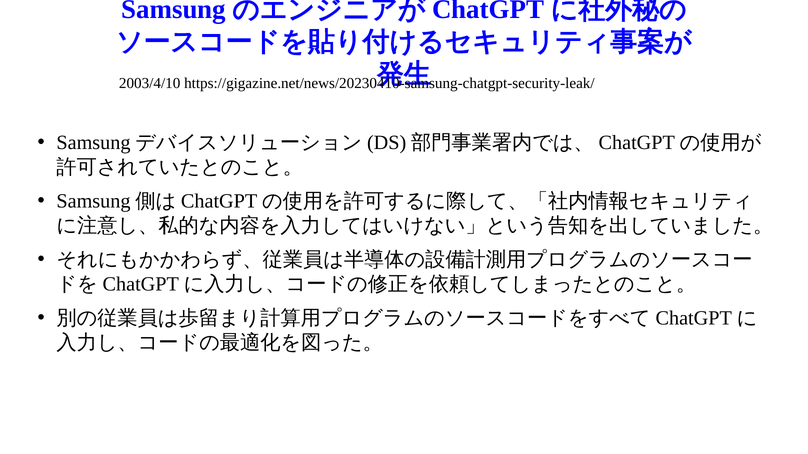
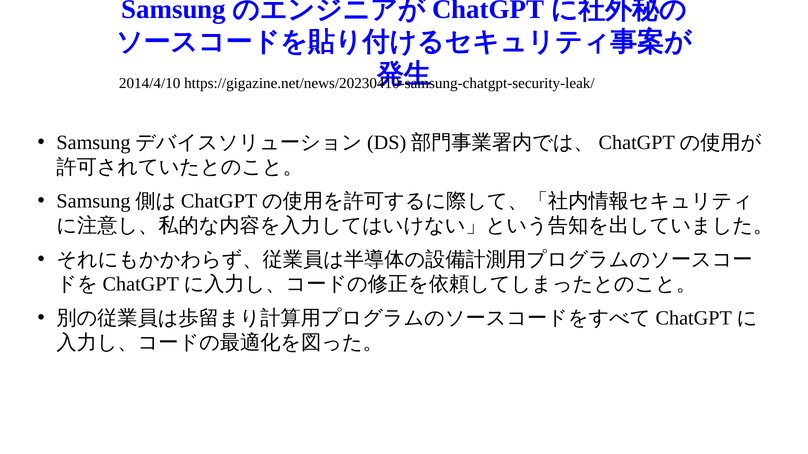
2003/4/10: 2003/4/10 -> 2014/4/10
